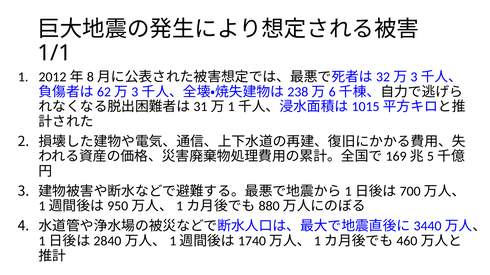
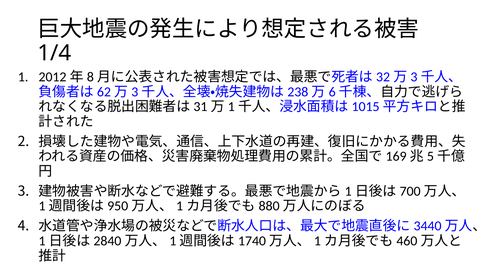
1/1: 1/1 -> 1/4
